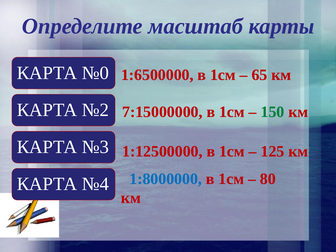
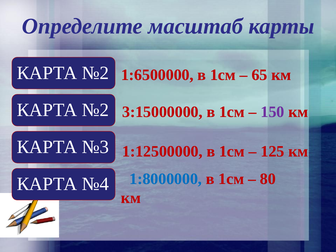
№0 at (95, 73): №0 -> №2
7:15000000: 7:15000000 -> 3:15000000
150 colour: green -> purple
